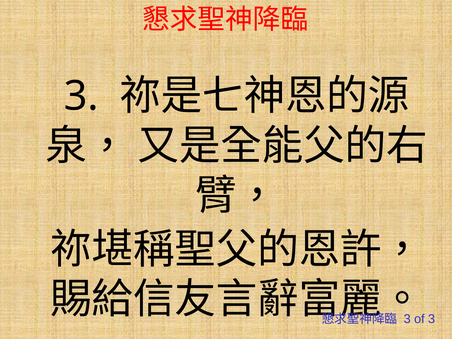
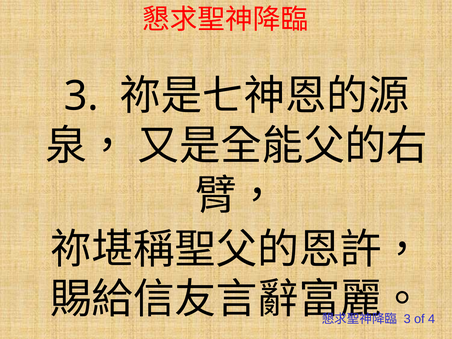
3 at (432, 319): 3 -> 4
